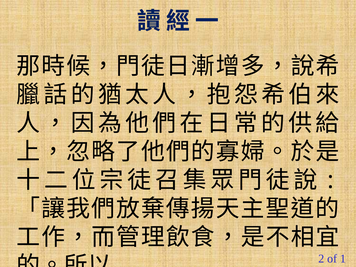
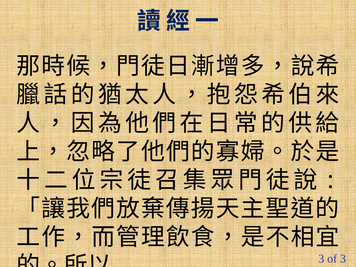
2 at (321, 259): 2 -> 3
of 1: 1 -> 3
